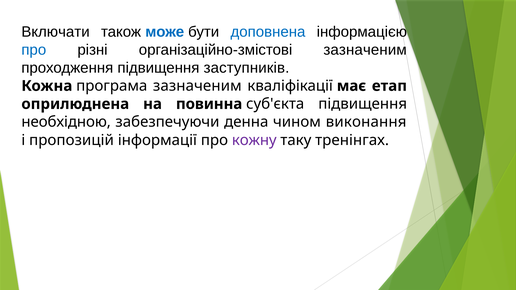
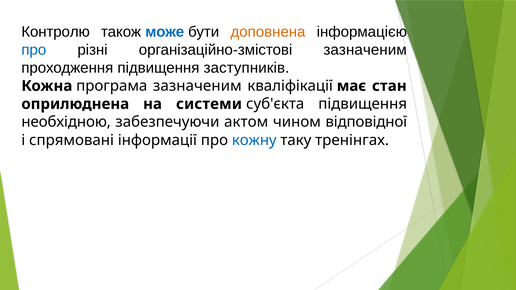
Включати: Включати -> Контролю
доповнена colour: blue -> orange
етап: етап -> стан
повинна: повинна -> системи
денна: денна -> актом
виконання: виконання -> відповідної
пропозицій: пропозицій -> спрямовані
кожну colour: purple -> blue
